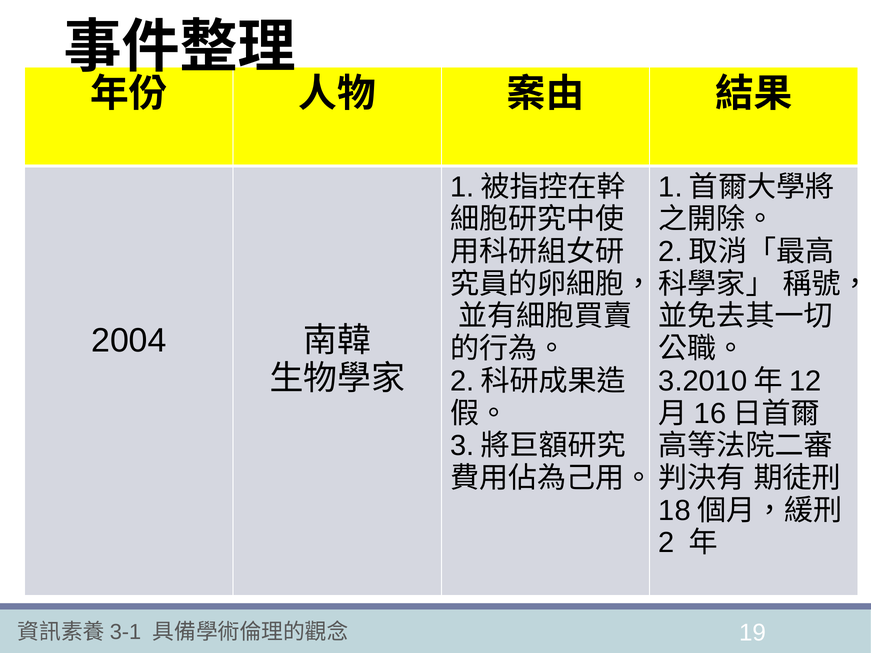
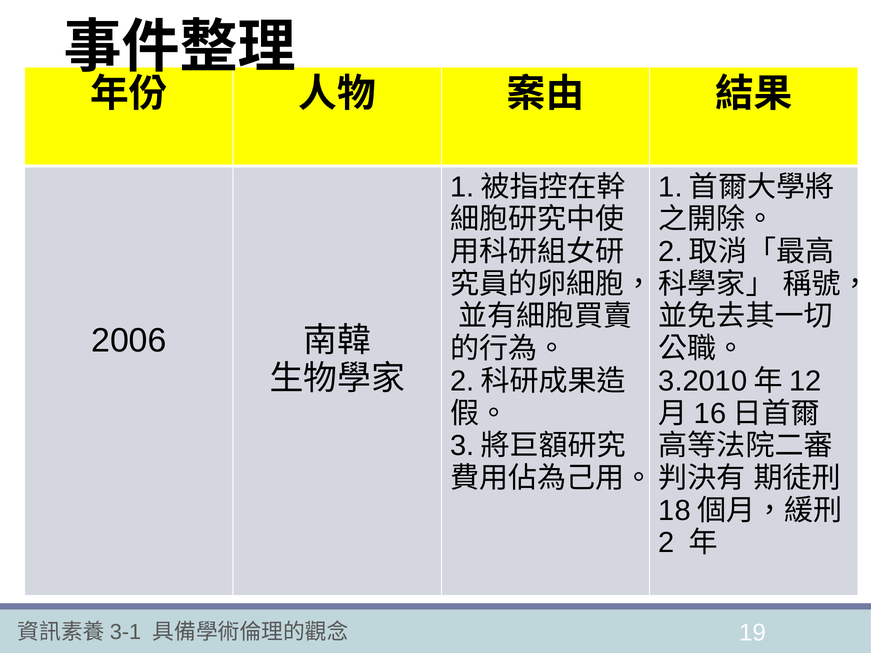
2004: 2004 -> 2006
